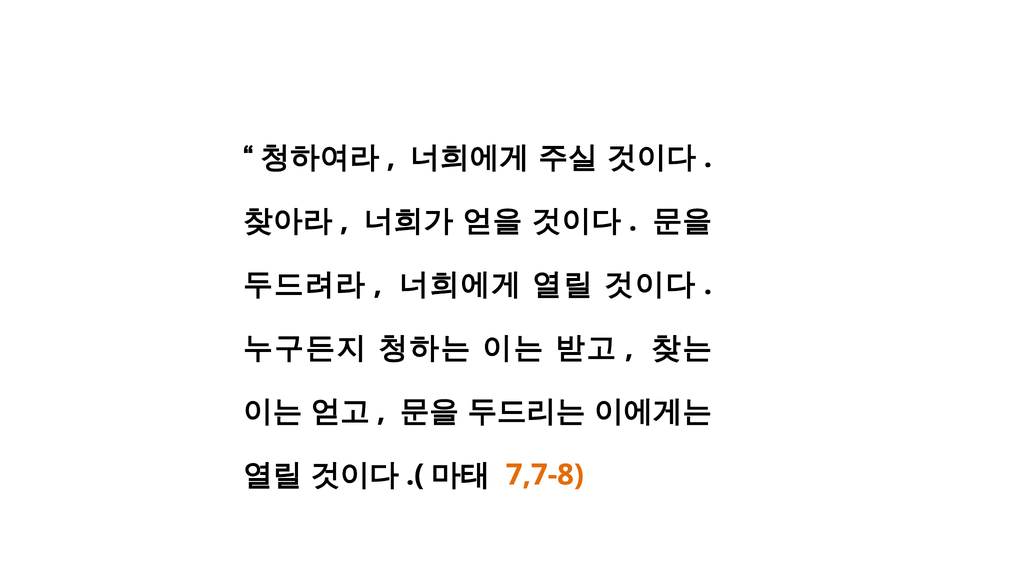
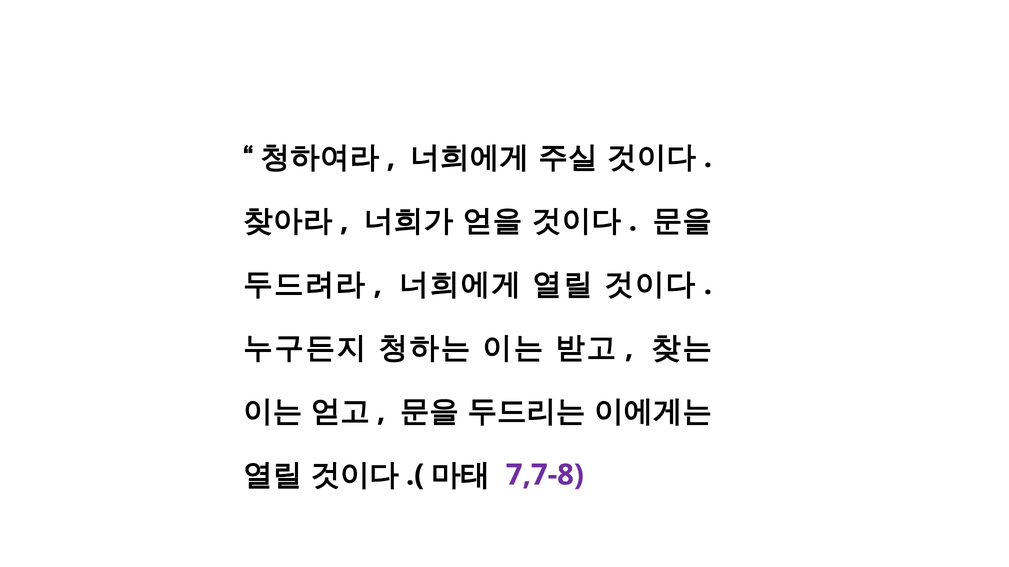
7,7-8 colour: orange -> purple
